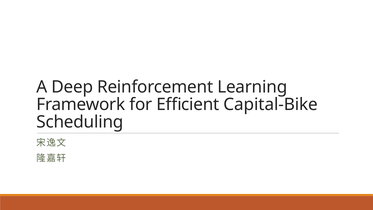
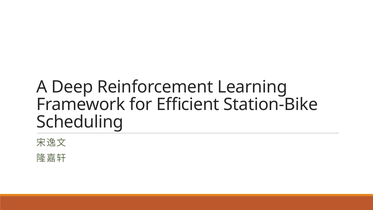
Capital-Bike: Capital-Bike -> Station-Bike
